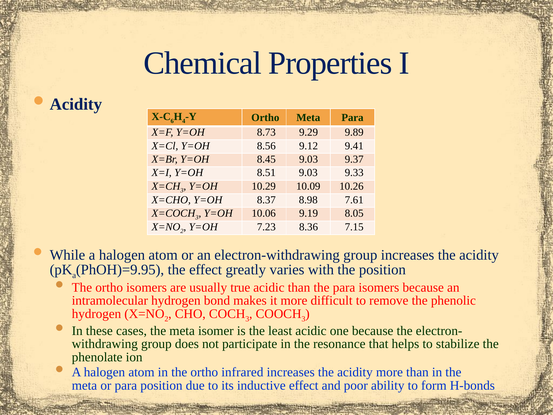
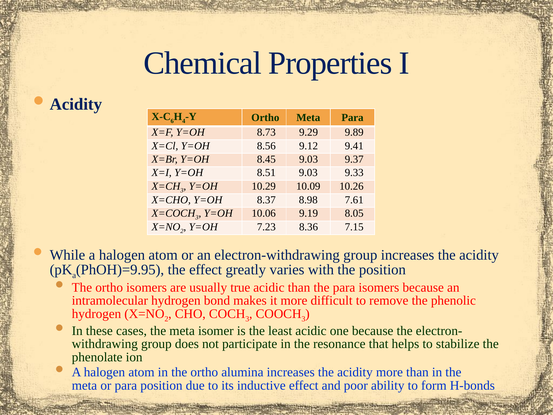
infrared: infrared -> alumina
